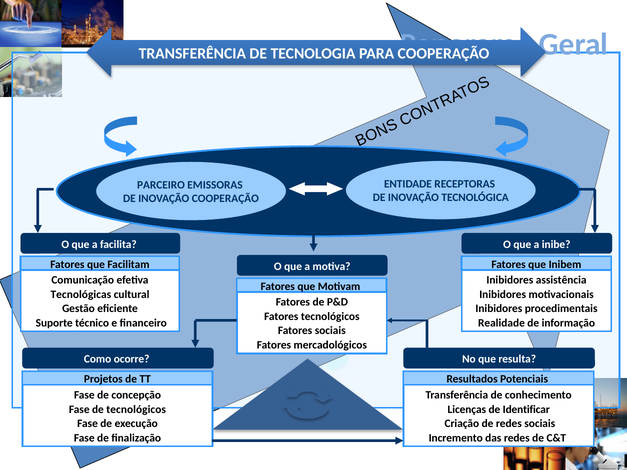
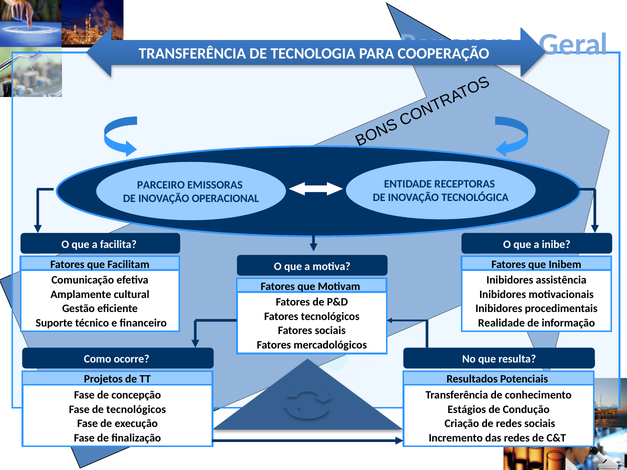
INOVAÇÃO COOPERAÇÃO: COOPERAÇÃO -> OPERACIONAL
Tecnológicas: Tecnológicas -> Amplamente
Licenças: Licenças -> Estágios
Identificar: Identificar -> Condução
